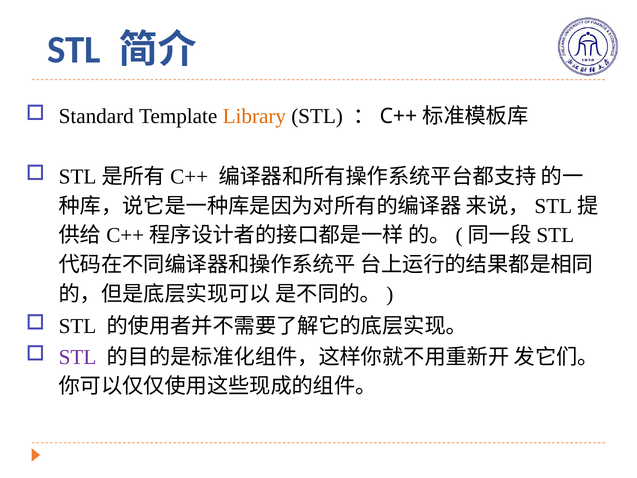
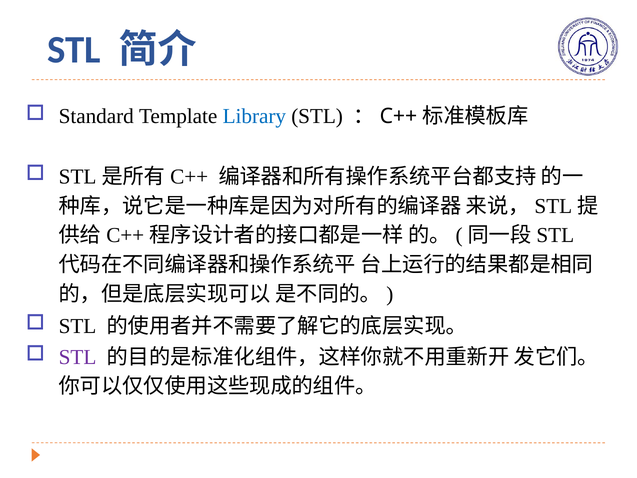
Library colour: orange -> blue
